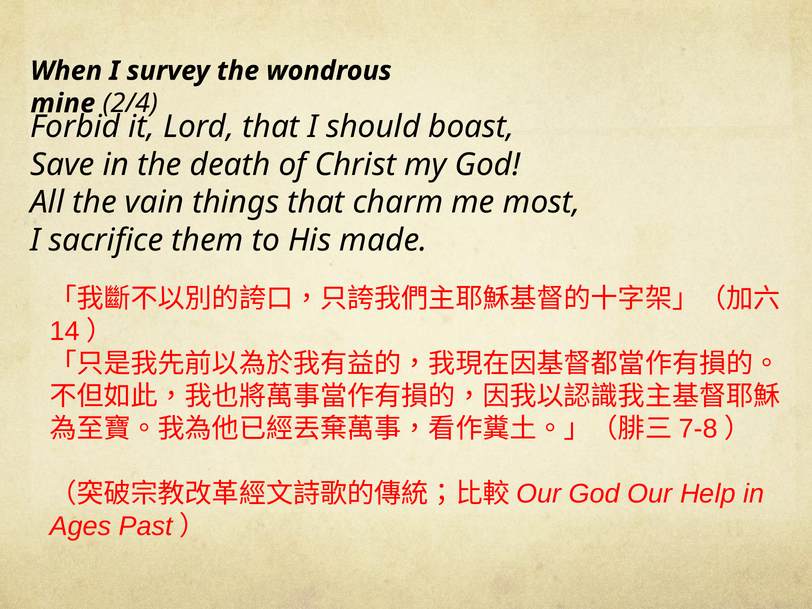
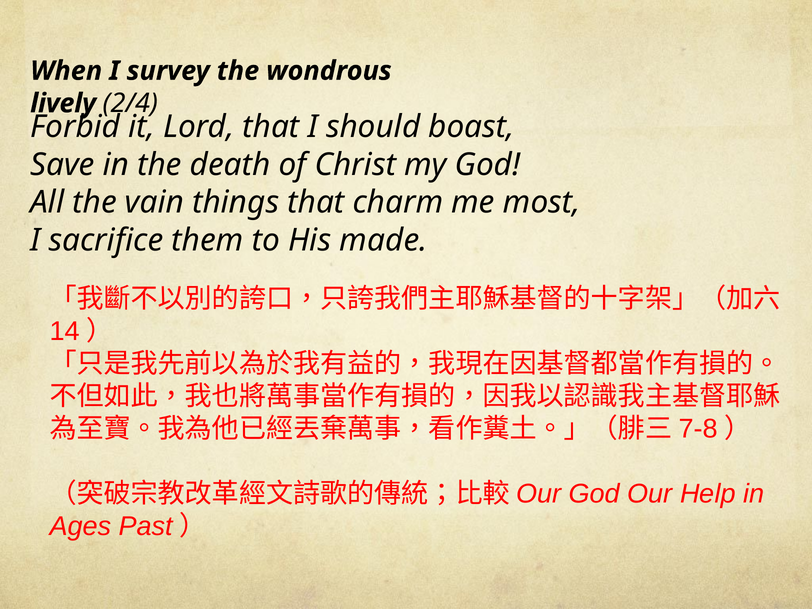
mine: mine -> lively
